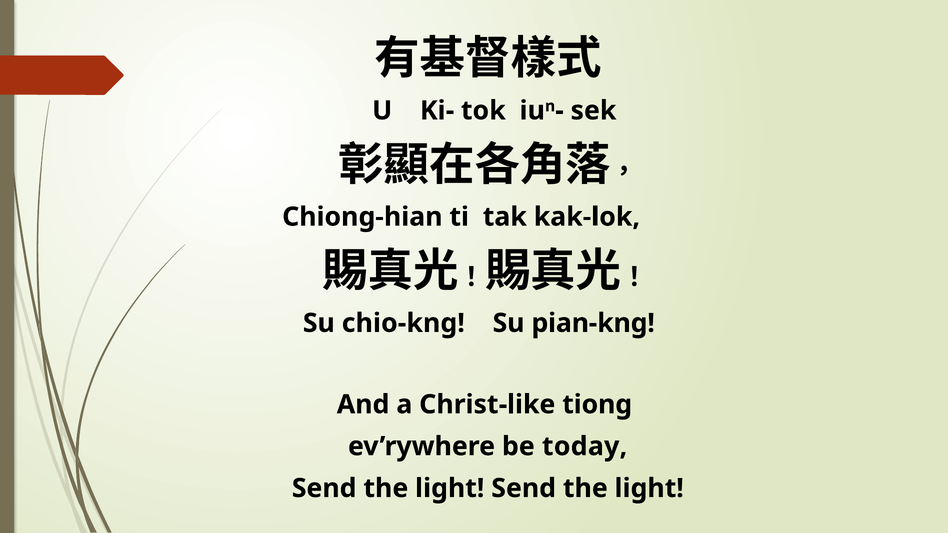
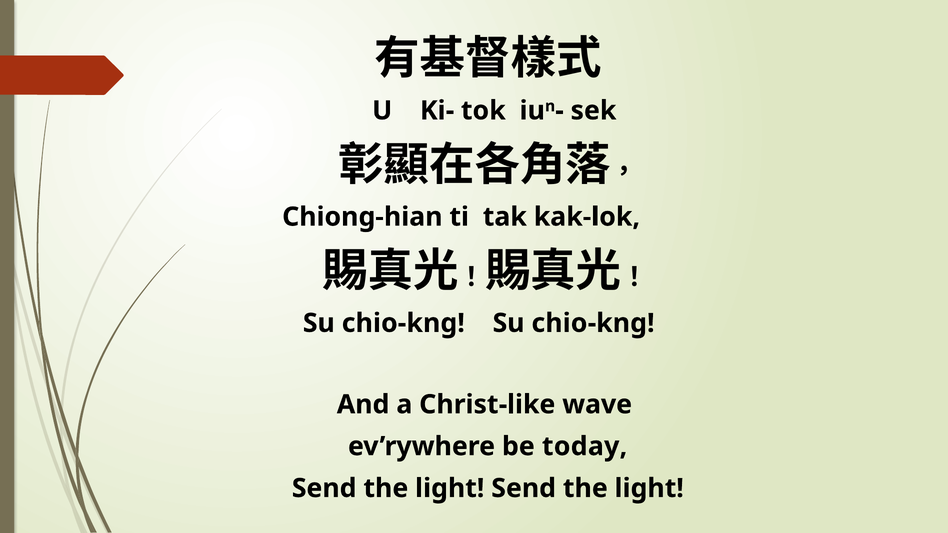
pian-kng at (593, 323): pian-kng -> chio-kng
tiong: tiong -> wave
